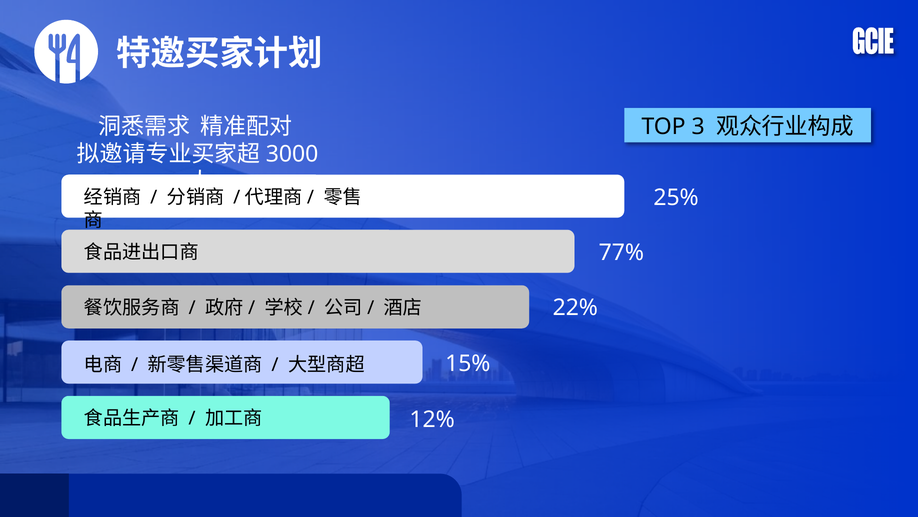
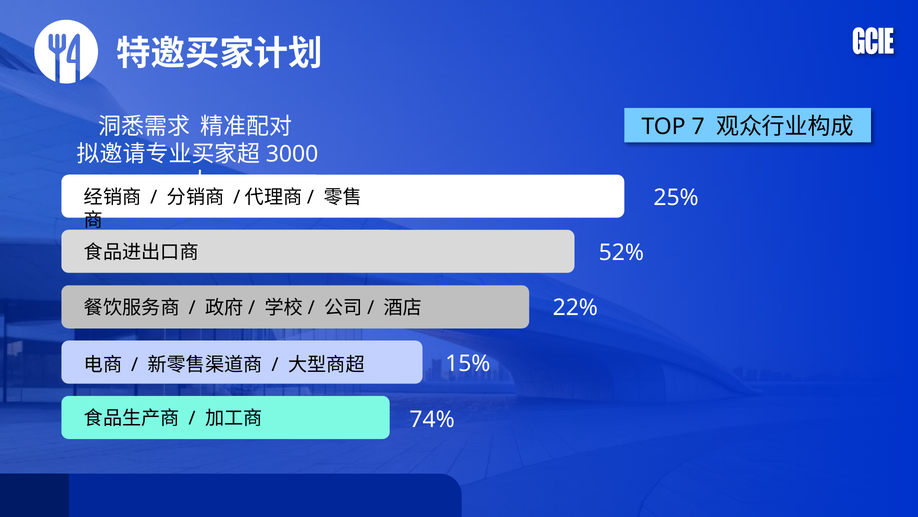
3: 3 -> 7
77%: 77% -> 52%
12%: 12% -> 74%
